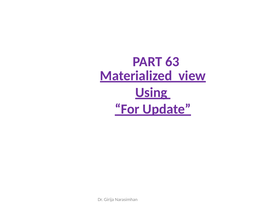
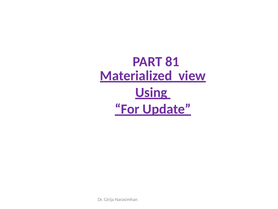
63: 63 -> 81
